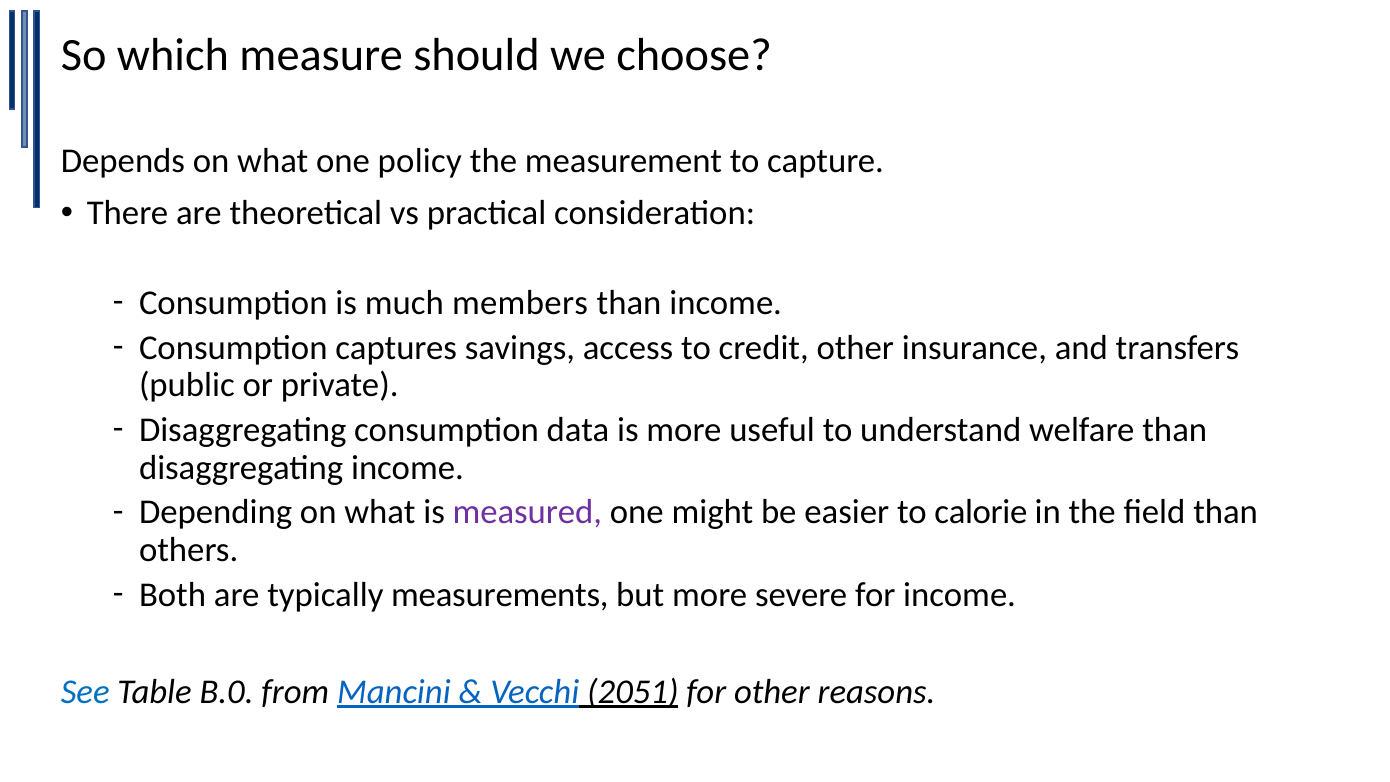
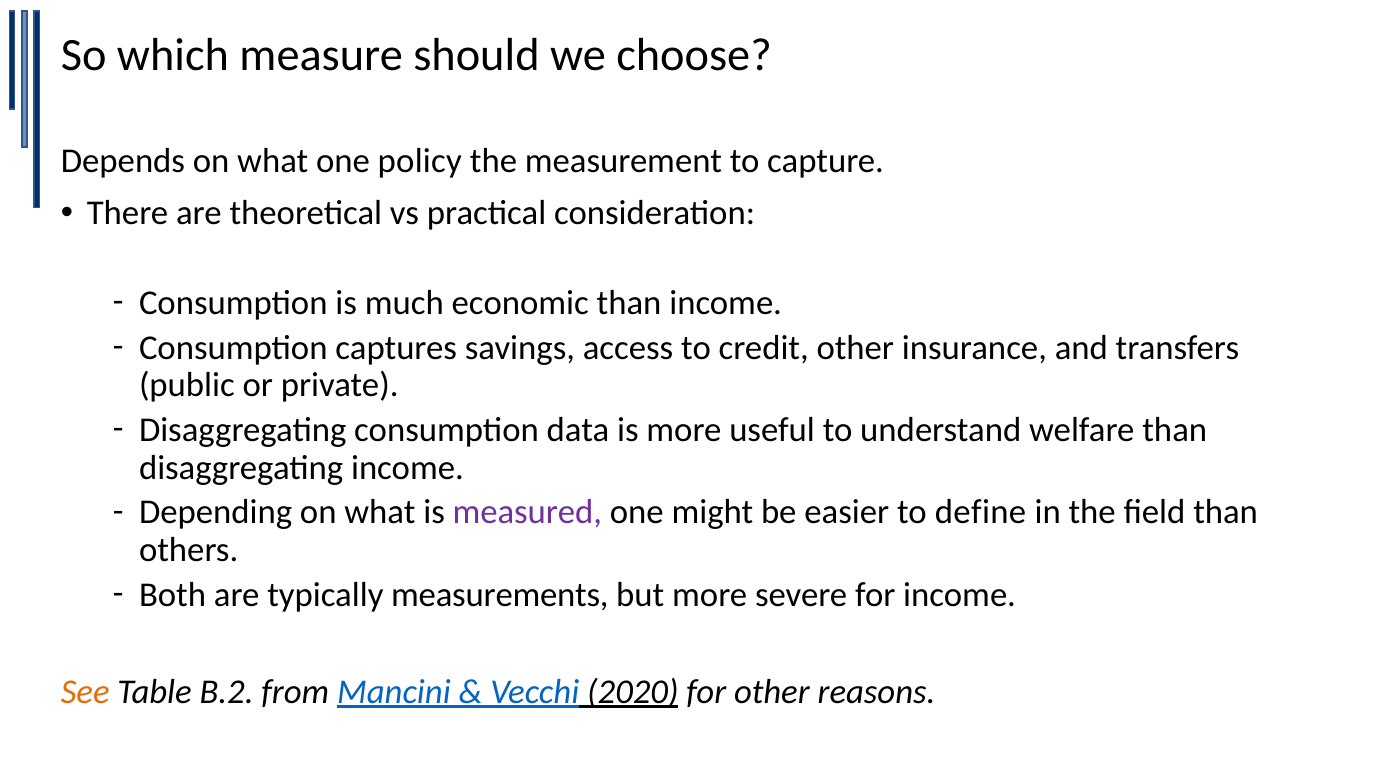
members: members -> economic
calorie: calorie -> define
See colour: blue -> orange
B.0: B.0 -> B.2
2051: 2051 -> 2020
